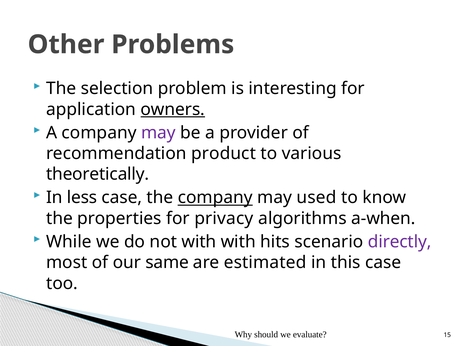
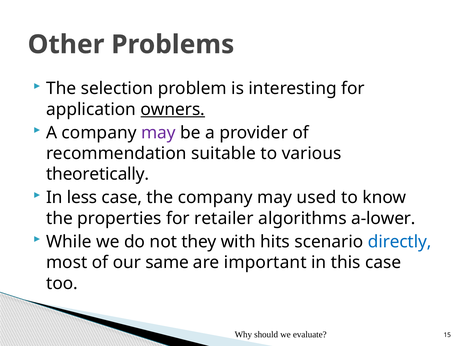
product: product -> suitable
company at (215, 198) underline: present -> none
privacy: privacy -> retailer
a-when: a-when -> a-lower
not with: with -> they
directly colour: purple -> blue
estimated: estimated -> important
